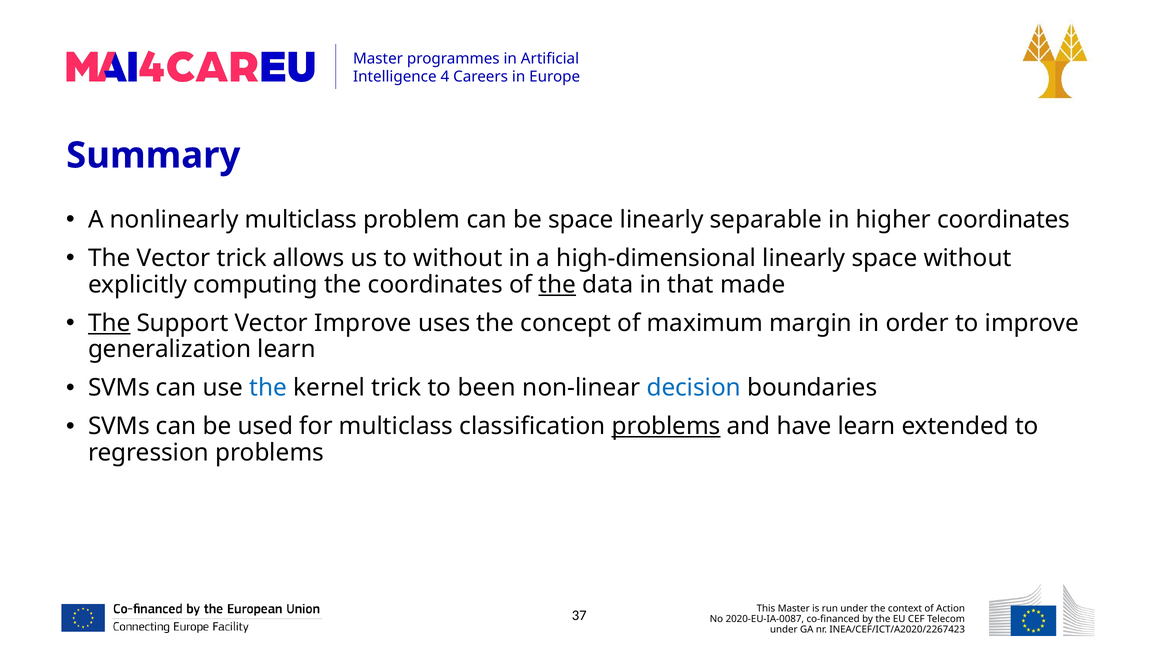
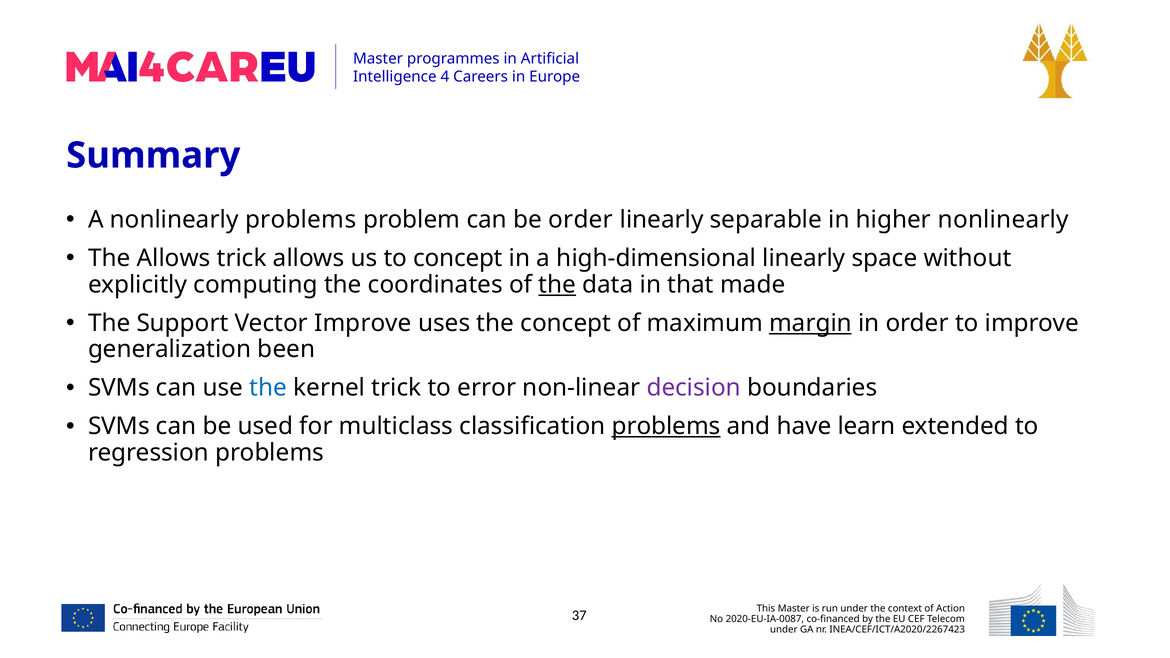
nonlinearly multiclass: multiclass -> problems
be space: space -> order
higher coordinates: coordinates -> nonlinearly
The Vector: Vector -> Allows
to without: without -> concept
The at (109, 323) underline: present -> none
margin underline: none -> present
generalization learn: learn -> been
been: been -> error
decision colour: blue -> purple
